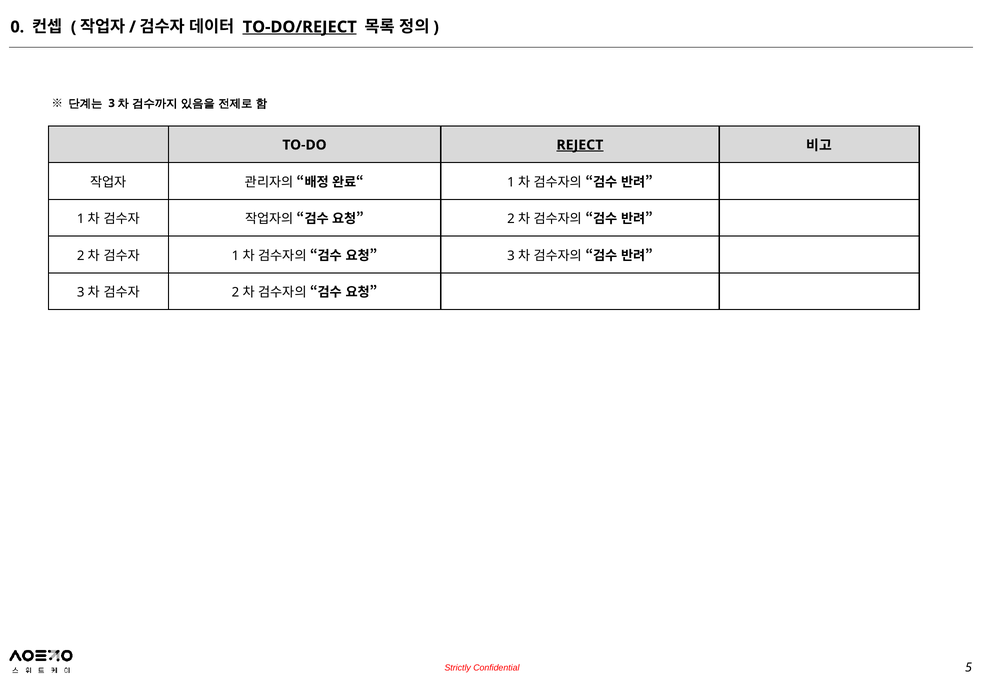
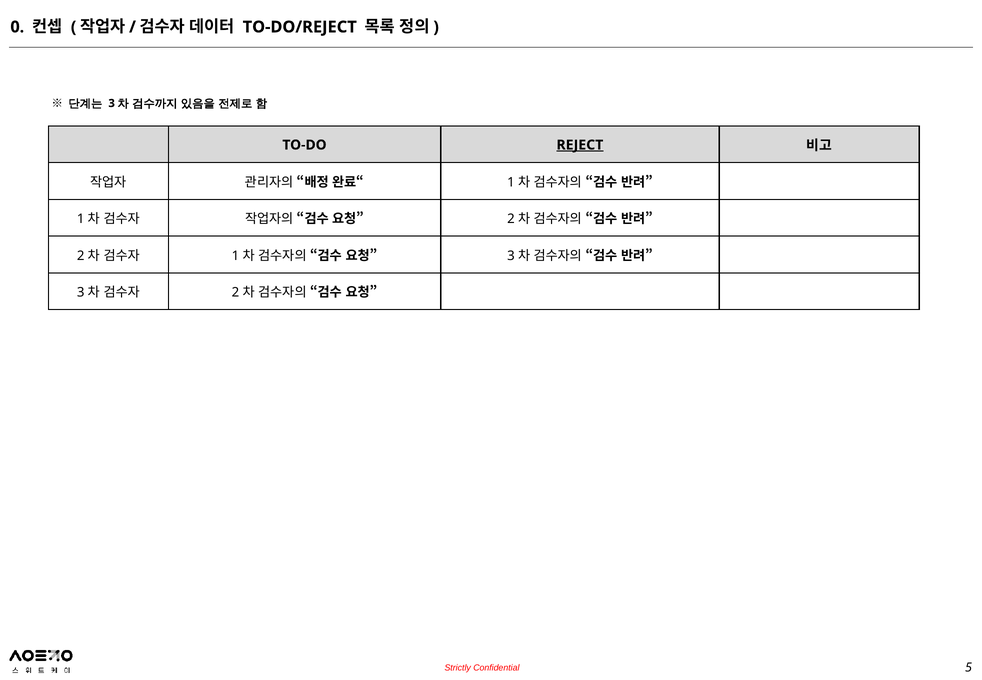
TO-DO/REJECT underline: present -> none
